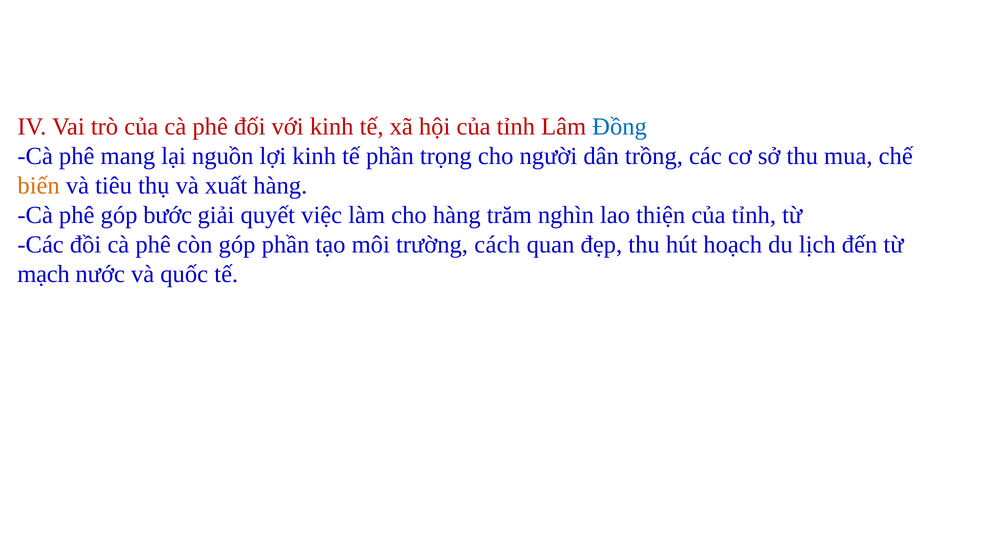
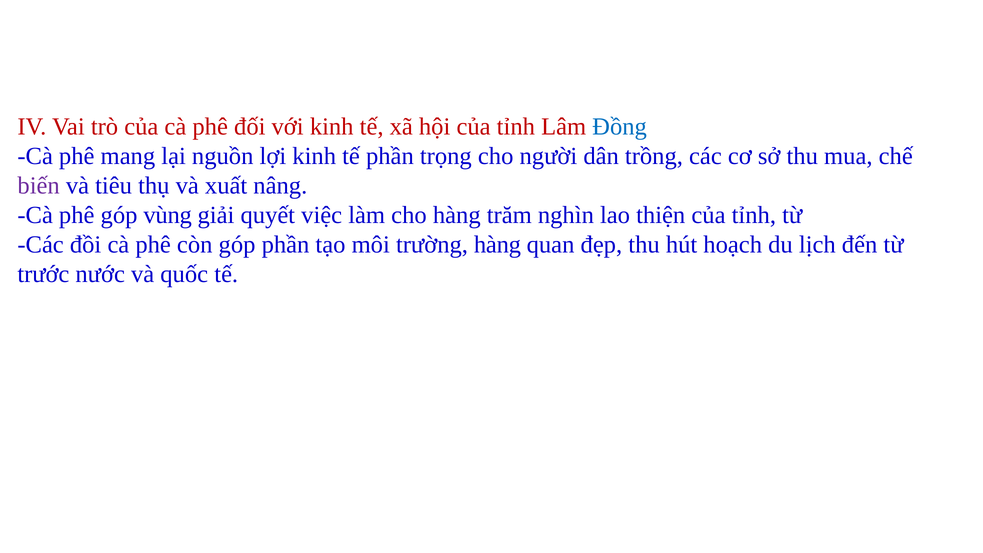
biến colour: orange -> purple
xuất hàng: hàng -> nâng
bước: bước -> vùng
trường cách: cách -> hàng
mạch: mạch -> trước
